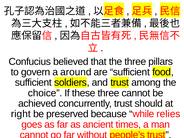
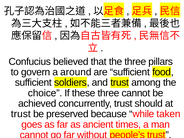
right at (21, 114): right -> trust
relies: relies -> taken
